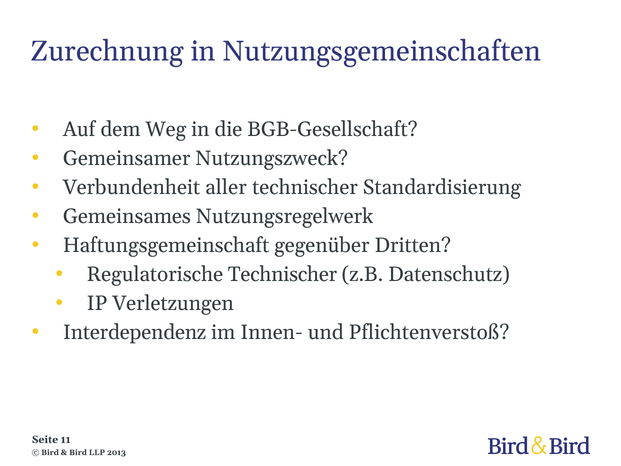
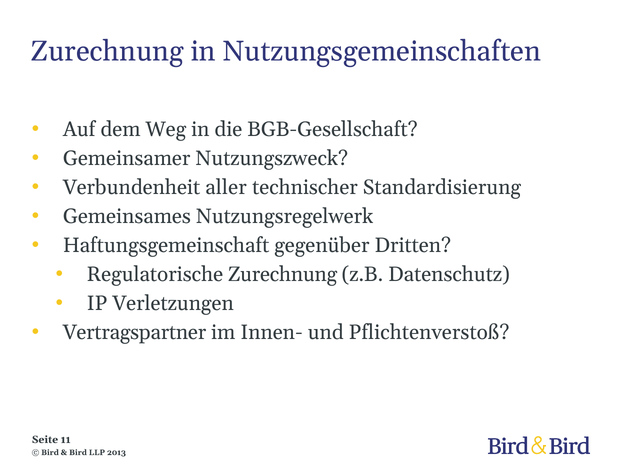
Regulatorische Technischer: Technischer -> Zurechnung
Interdependenz: Interdependenz -> Vertragspartner
